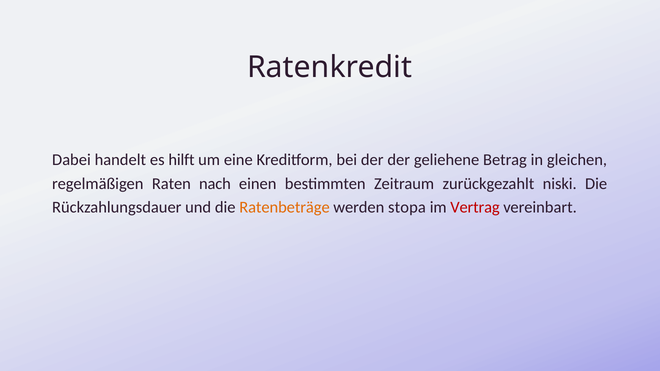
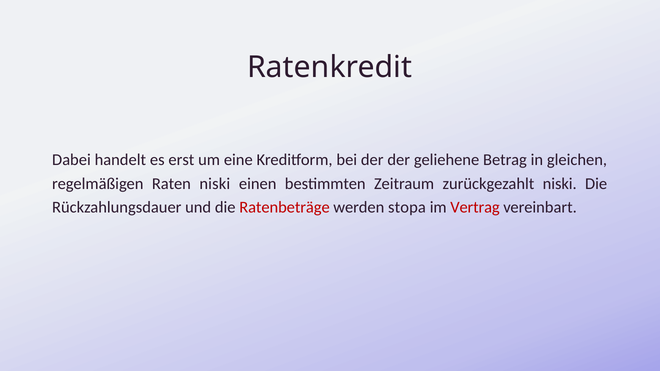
hilft: hilft -> erst
Raten nach: nach -> niski
Ratenbeträge colour: orange -> red
